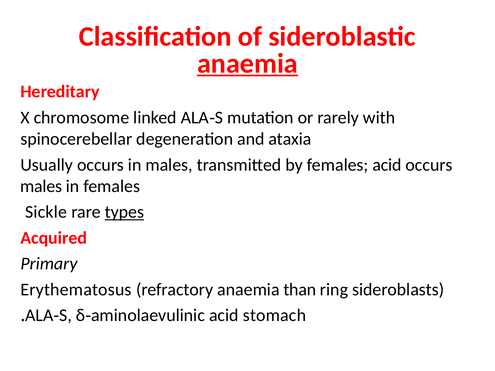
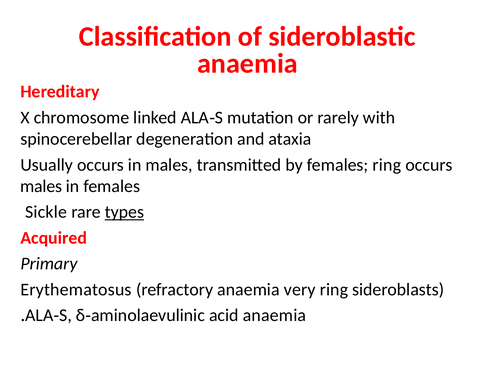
anaemia at (247, 64) underline: present -> none
females acid: acid -> ring
than: than -> very
acid stomach: stomach -> anaemia
